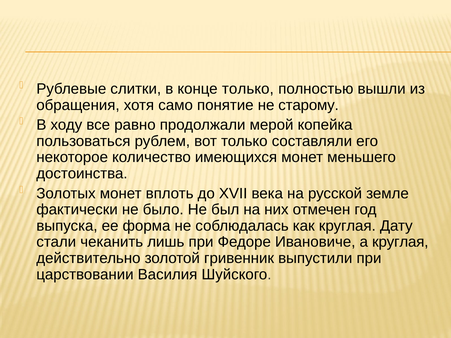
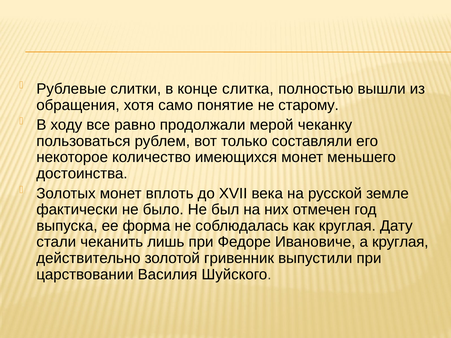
конце только: только -> слитка
копейка: копейка -> чеканку
